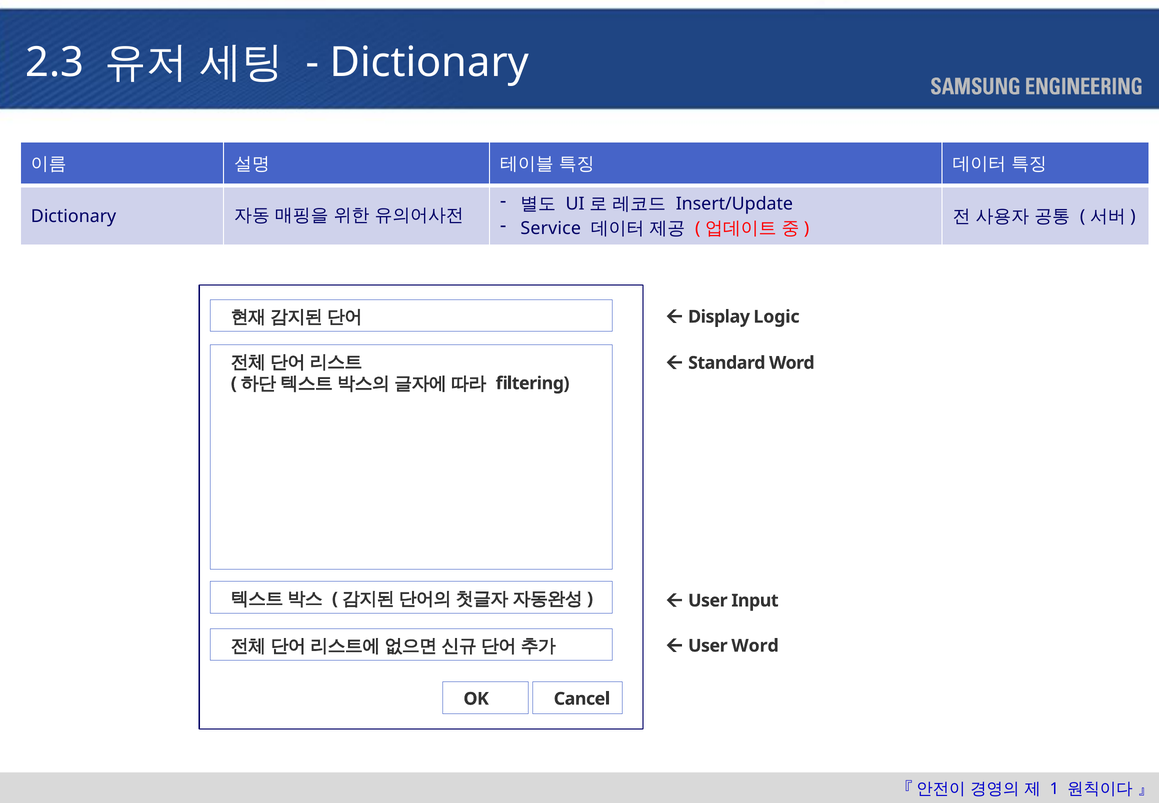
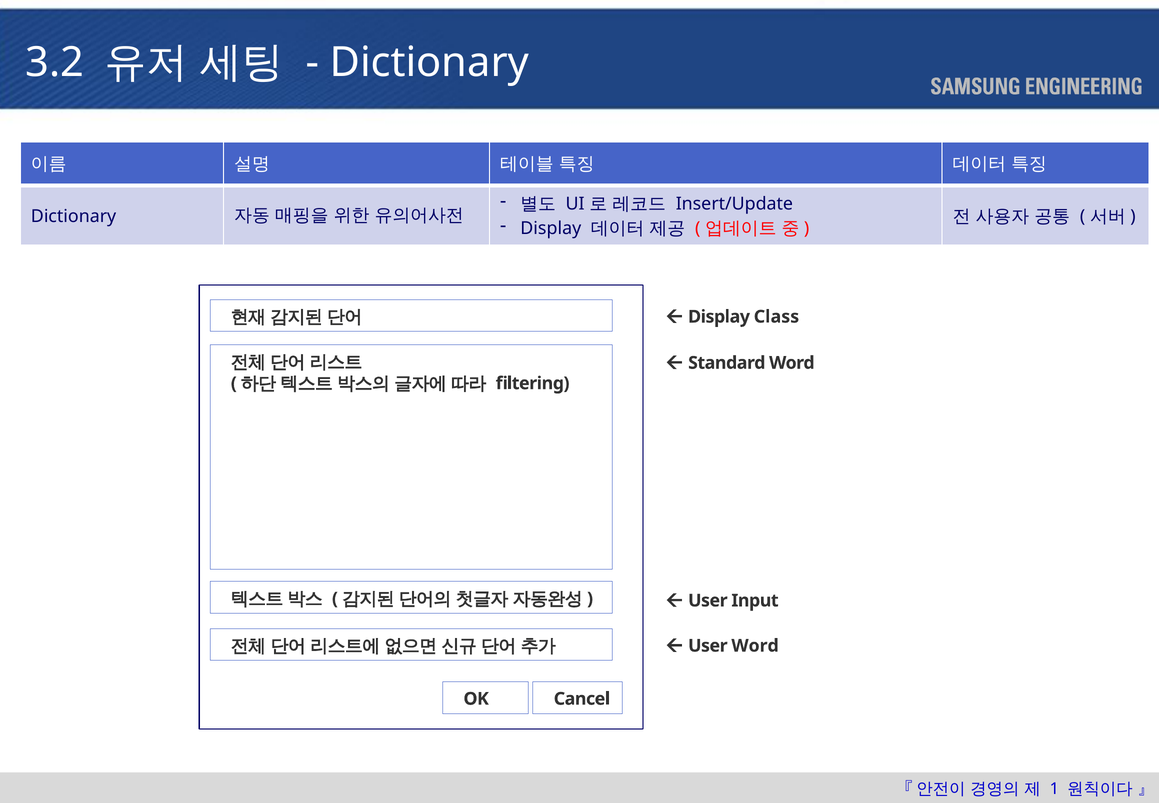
2.3: 2.3 -> 3.2
Service at (551, 228): Service -> Display
Logic: Logic -> Class
